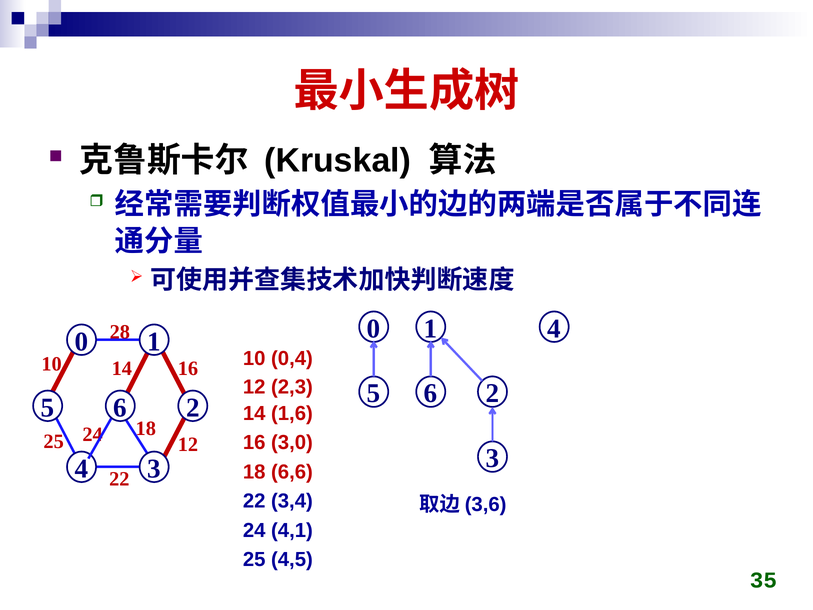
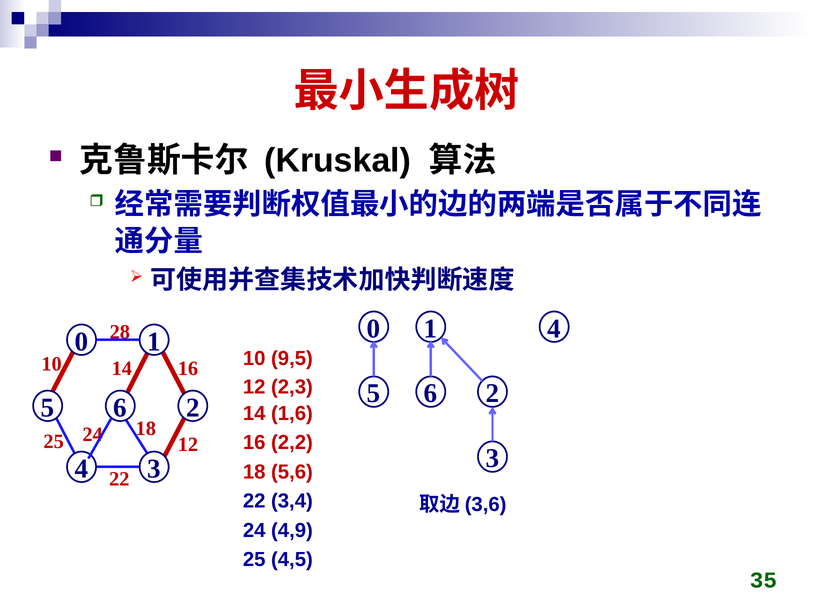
0,4: 0,4 -> 9,5
3,0: 3,0 -> 2,2
6,6: 6,6 -> 5,6
4,1: 4,1 -> 4,9
